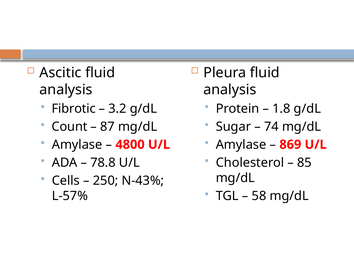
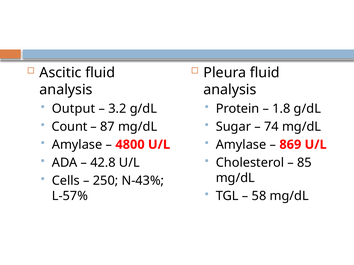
Fibrotic: Fibrotic -> Output
78.8: 78.8 -> 42.8
